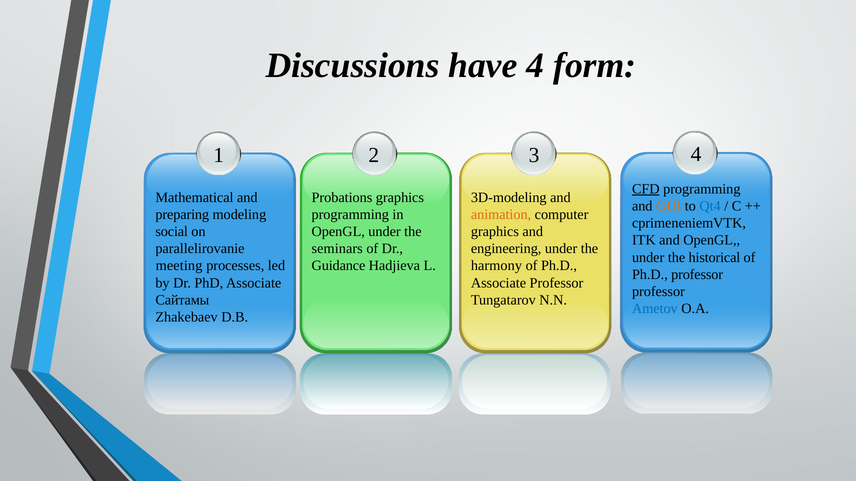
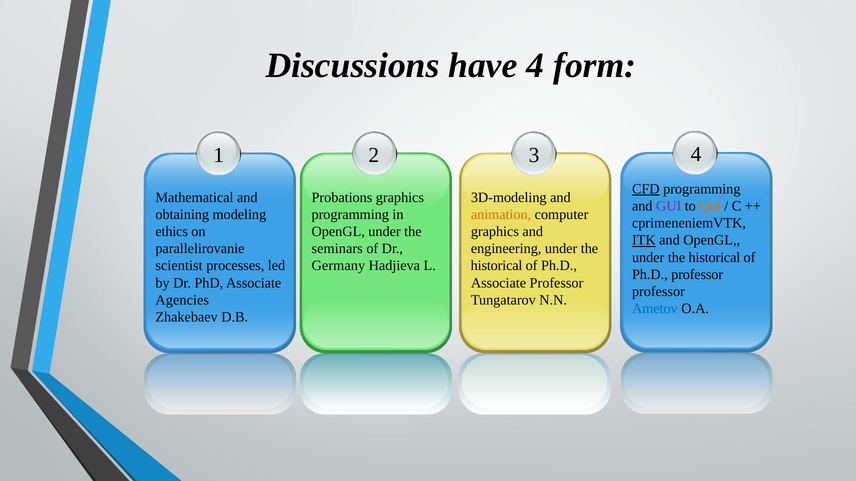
GUI colour: orange -> purple
Qt4 colour: blue -> orange
preparing: preparing -> obtaining
social: social -> ethics
ITK underline: none -> present
meeting: meeting -> scientist
Guidance: Guidance -> Germany
harmony at (496, 266): harmony -> historical
Сайтамы: Сайтамы -> Agencies
